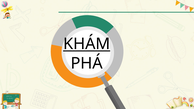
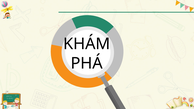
KHÁM underline: present -> none
